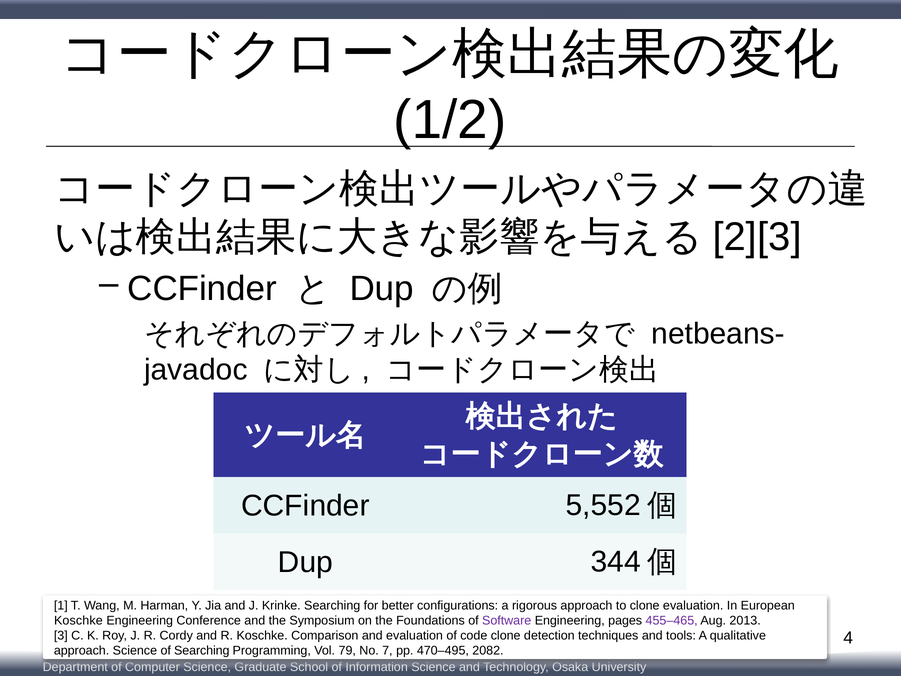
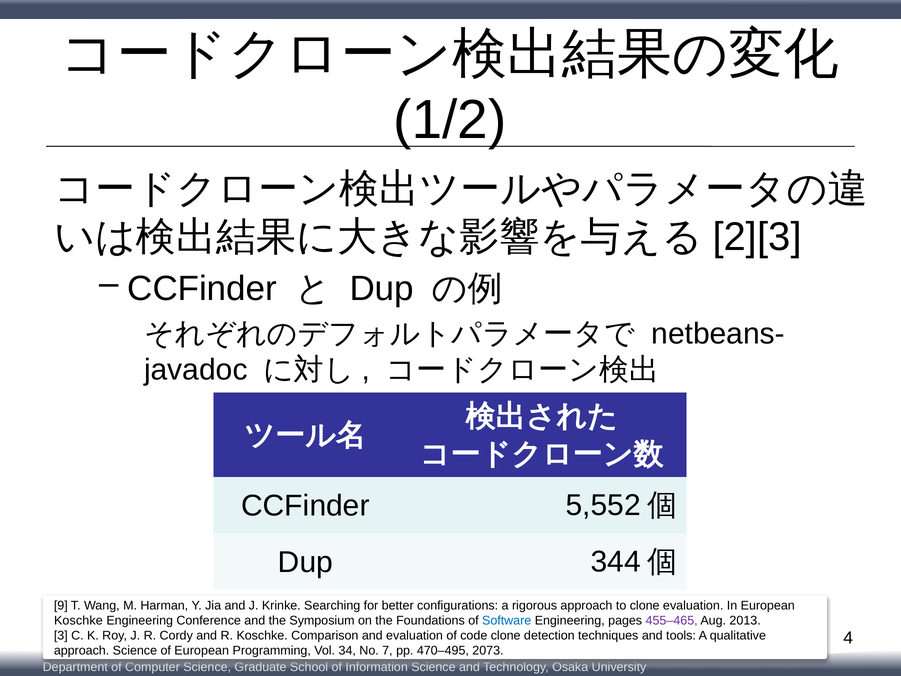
1: 1 -> 9
Software colour: purple -> blue
of Searching: Searching -> European
79: 79 -> 34
2082: 2082 -> 2073
